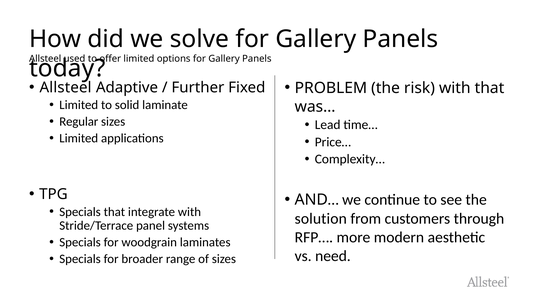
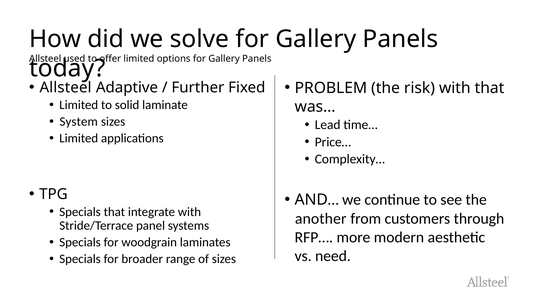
Regular: Regular -> System
solution: solution -> another
